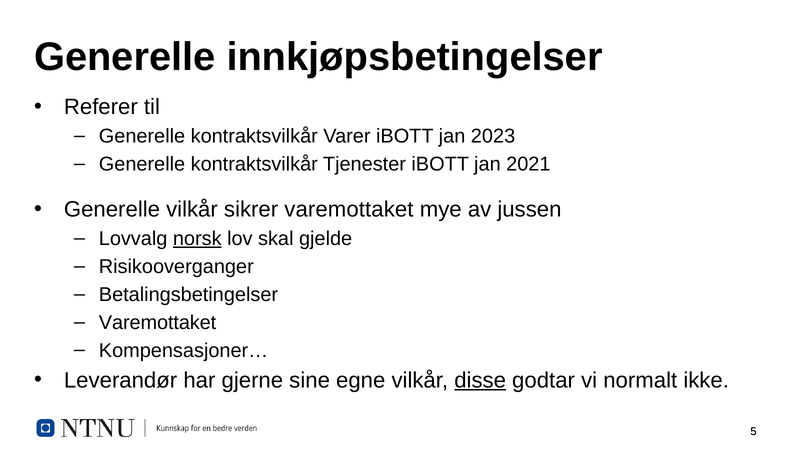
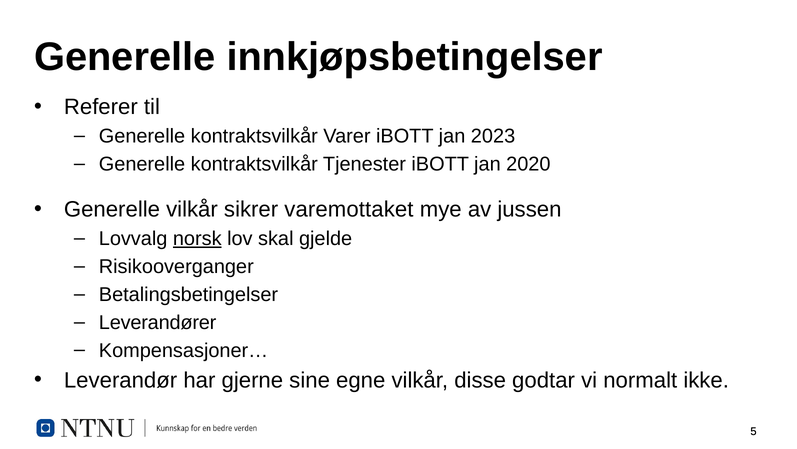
2021: 2021 -> 2020
Varemottaket at (158, 322): Varemottaket -> Leverandører
disse underline: present -> none
